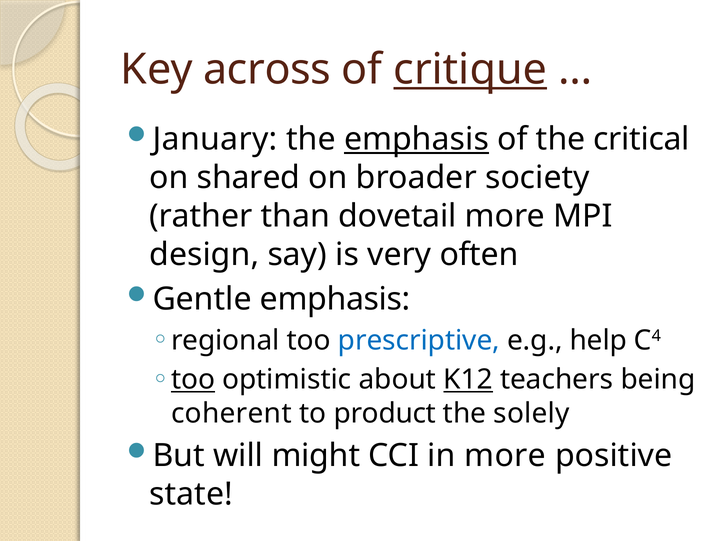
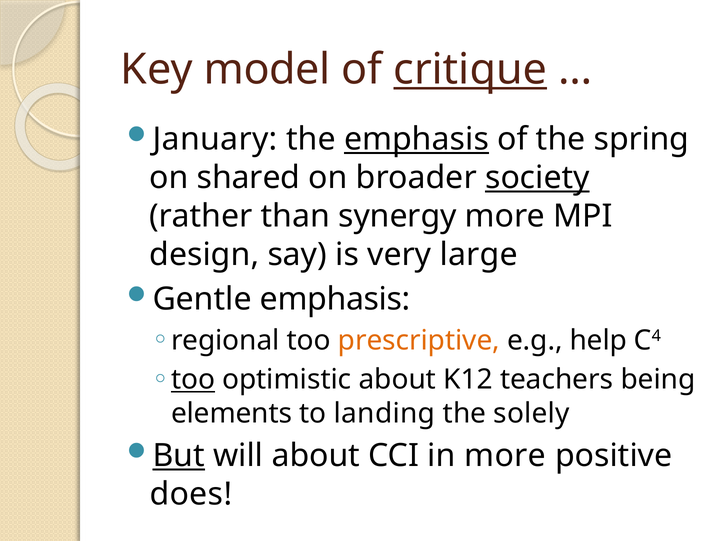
across: across -> model
critical: critical -> spring
society underline: none -> present
dovetail: dovetail -> synergy
often: often -> large
prescriptive colour: blue -> orange
K12 underline: present -> none
coherent: coherent -> elements
product: product -> landing
But underline: none -> present
will might: might -> about
state: state -> does
